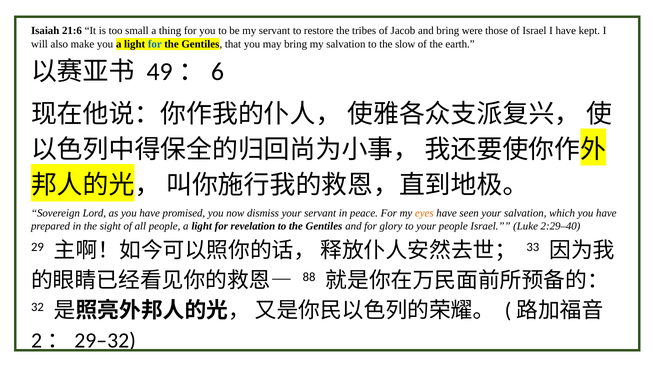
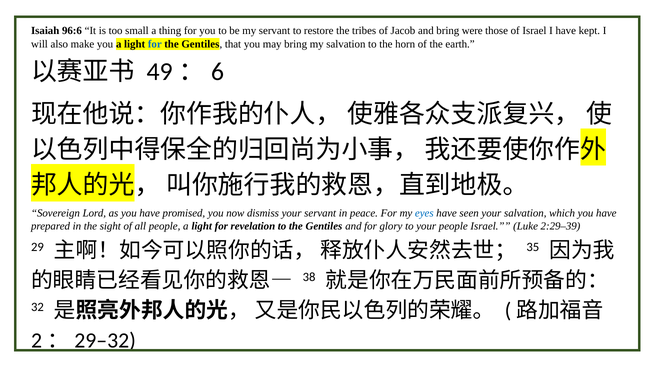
21:6: 21:6 -> 96:6
slow: slow -> horn
eyes colour: orange -> blue
2:29–40: 2:29–40 -> 2:29–39
33: 33 -> 35
88: 88 -> 38
